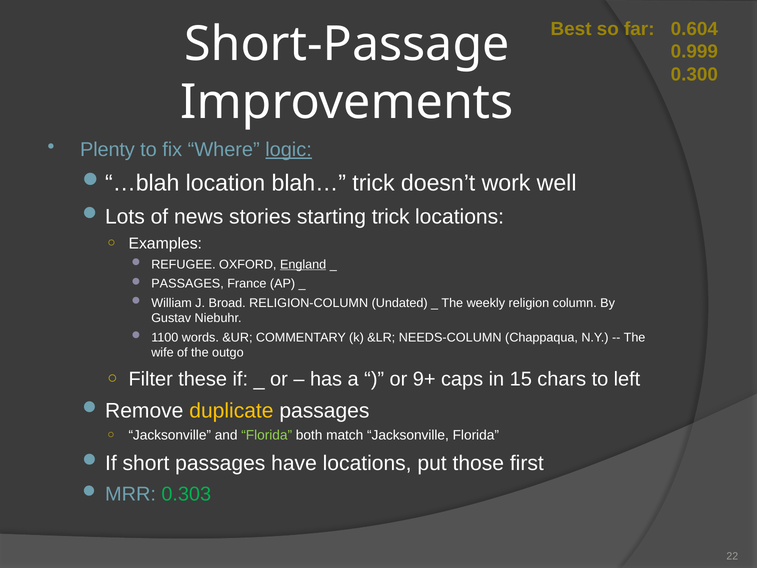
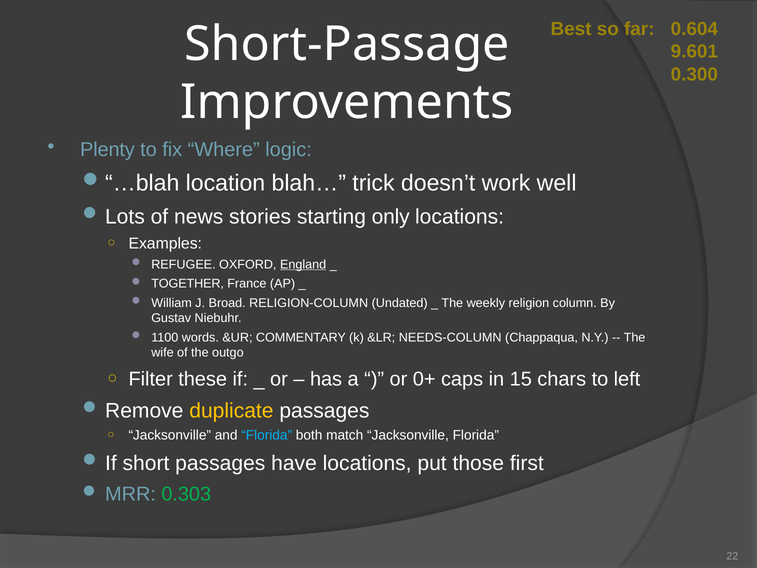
0.999: 0.999 -> 9.601
logic underline: present -> none
starting trick: trick -> only
PASSAGES at (188, 284): PASSAGES -> TOGETHER
9+: 9+ -> 0+
Florida at (267, 435) colour: light green -> light blue
